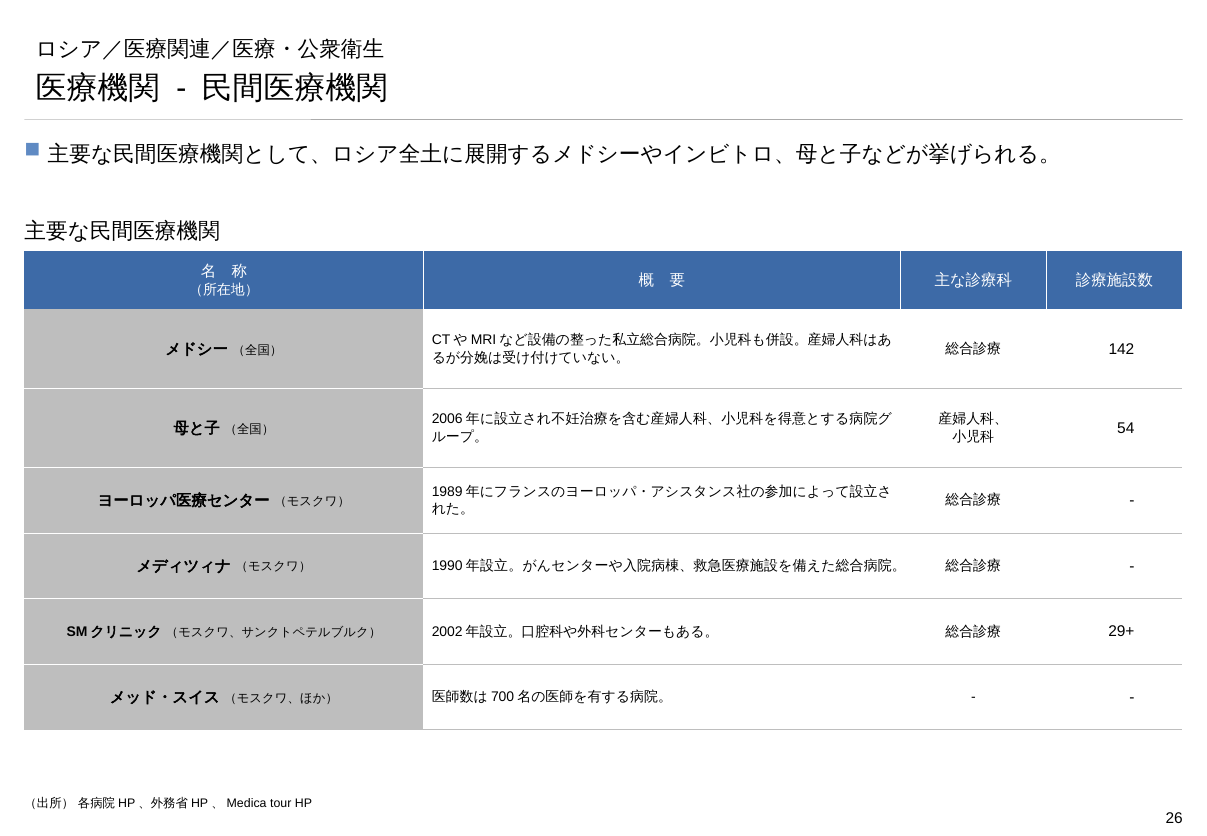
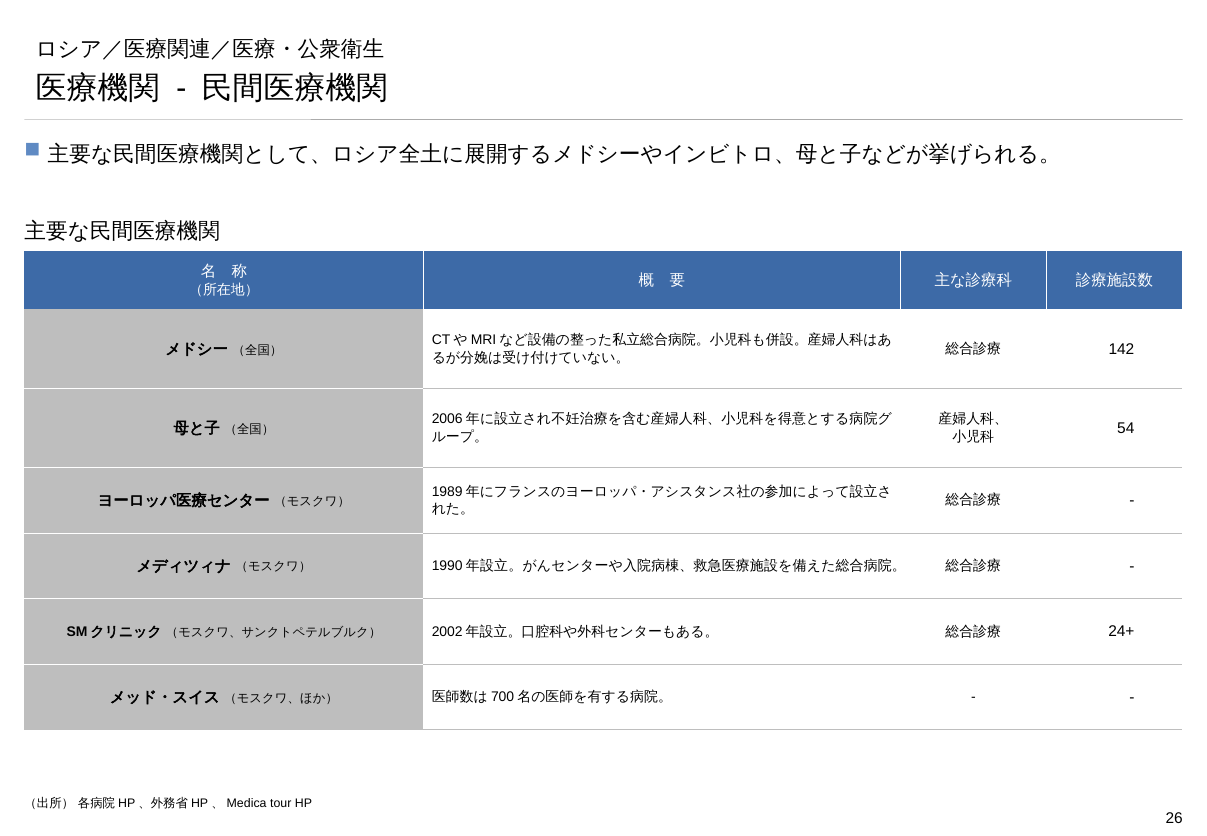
29+: 29+ -> 24+
